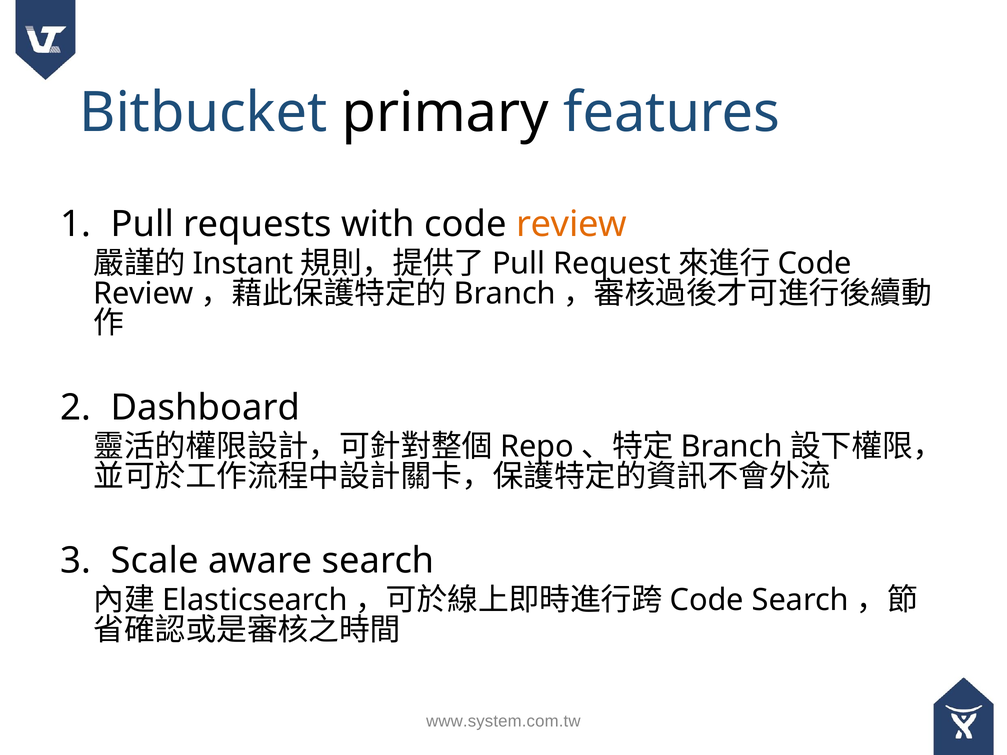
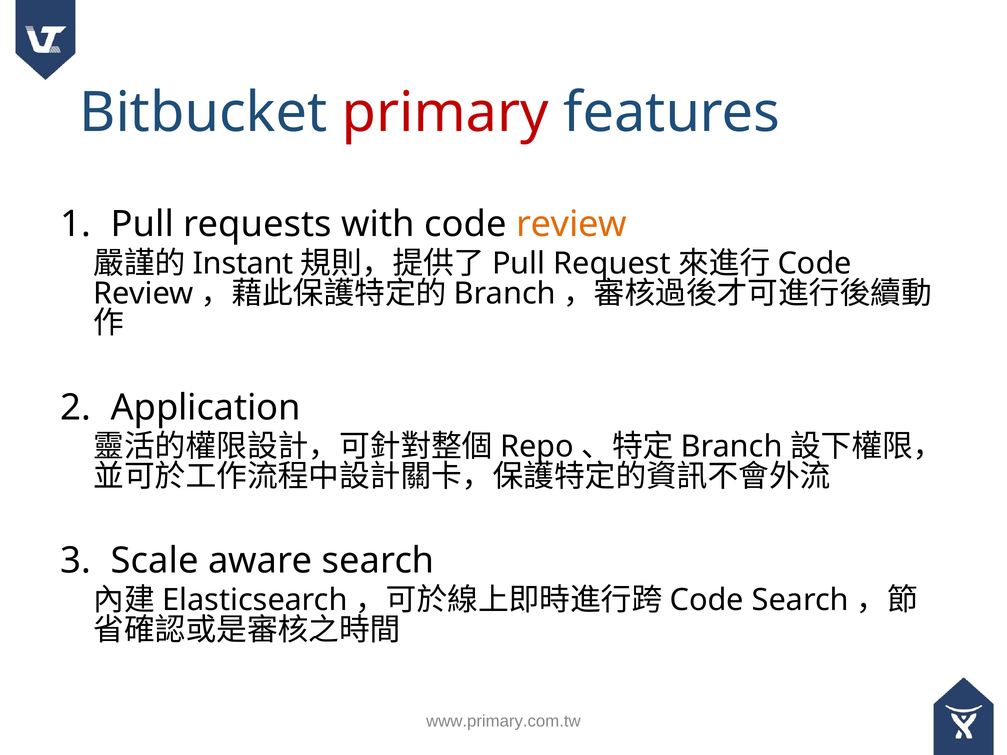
primary colour: black -> red
Dashboard: Dashboard -> Application
www.system.com.tw: www.system.com.tw -> www.primary.com.tw
